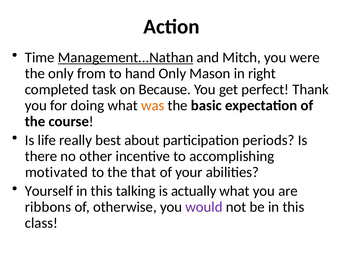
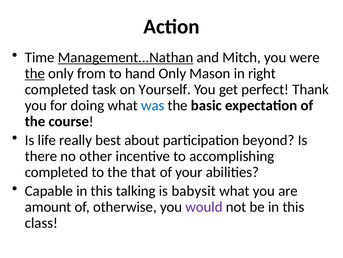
the at (35, 73) underline: none -> present
Because: Because -> Yourself
was colour: orange -> blue
periods: periods -> beyond
motivated at (56, 172): motivated -> completed
Yourself: Yourself -> Capable
actually: actually -> babysit
ribbons: ribbons -> amount
